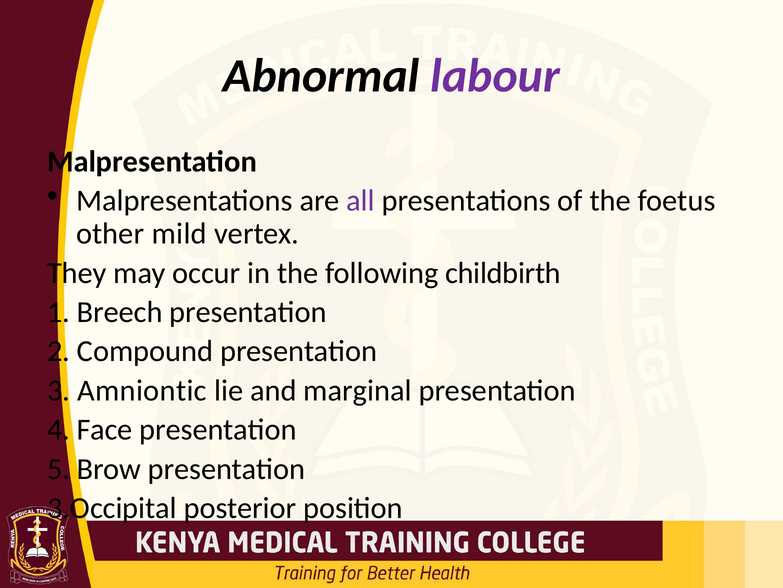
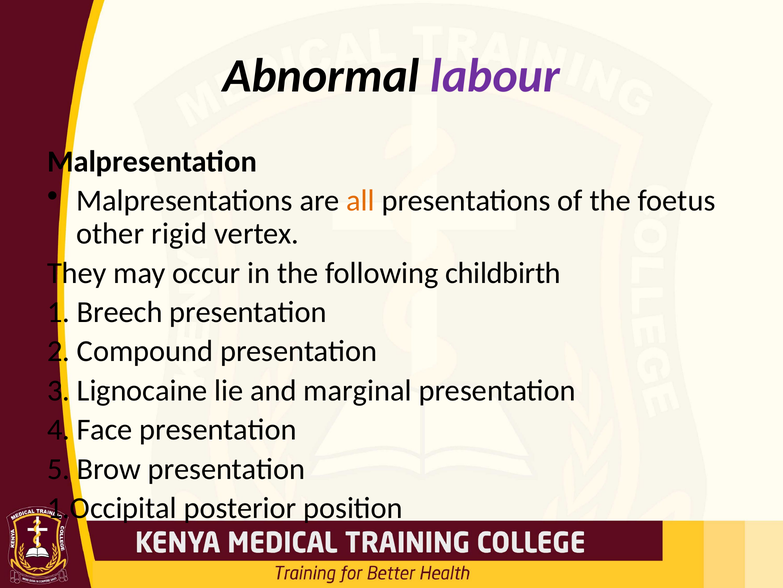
all colour: purple -> orange
mild: mild -> rigid
Amniontic: Amniontic -> Lignocaine
3.Occipital: 3.Occipital -> 1.Occipital
